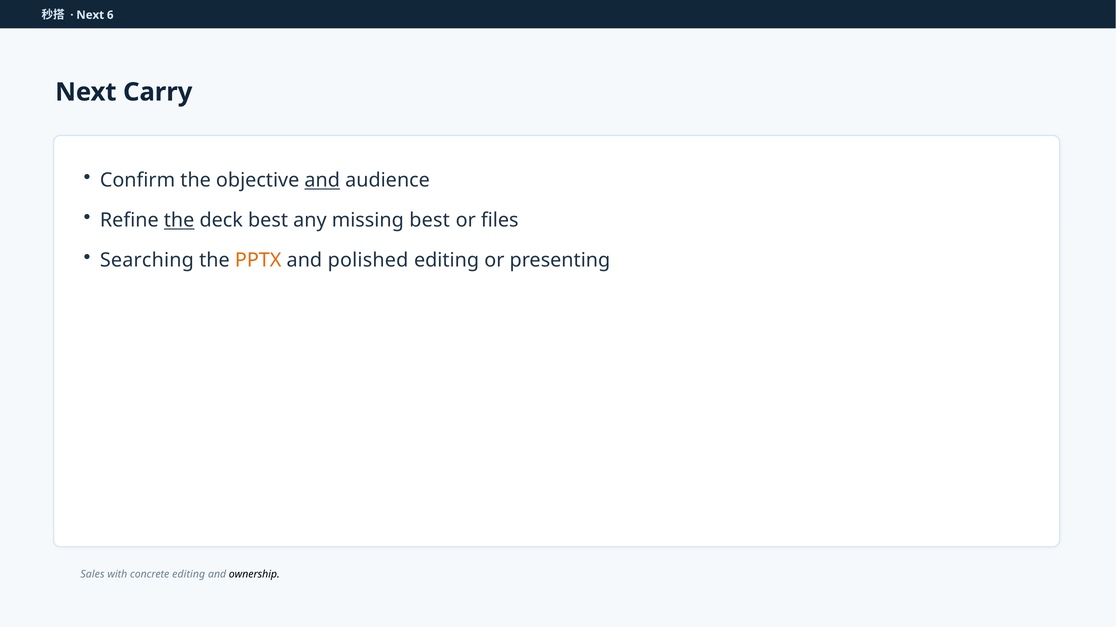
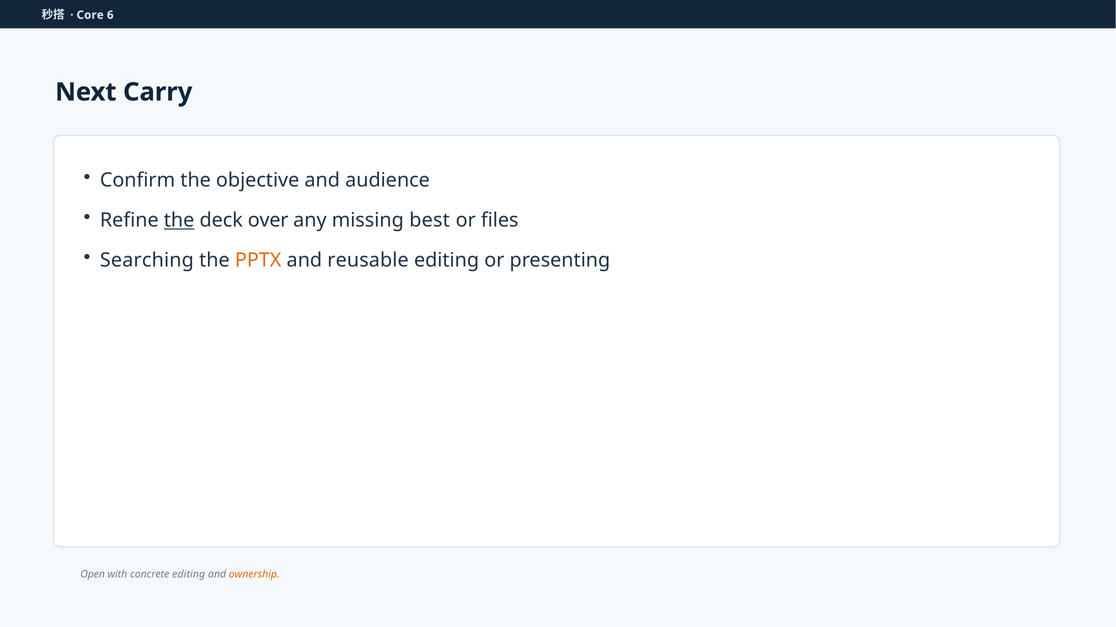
Next at (90, 15): Next -> Core
and at (322, 181) underline: present -> none
deck best: best -> over
polished: polished -> reusable
Sales: Sales -> Open
ownership colour: black -> orange
